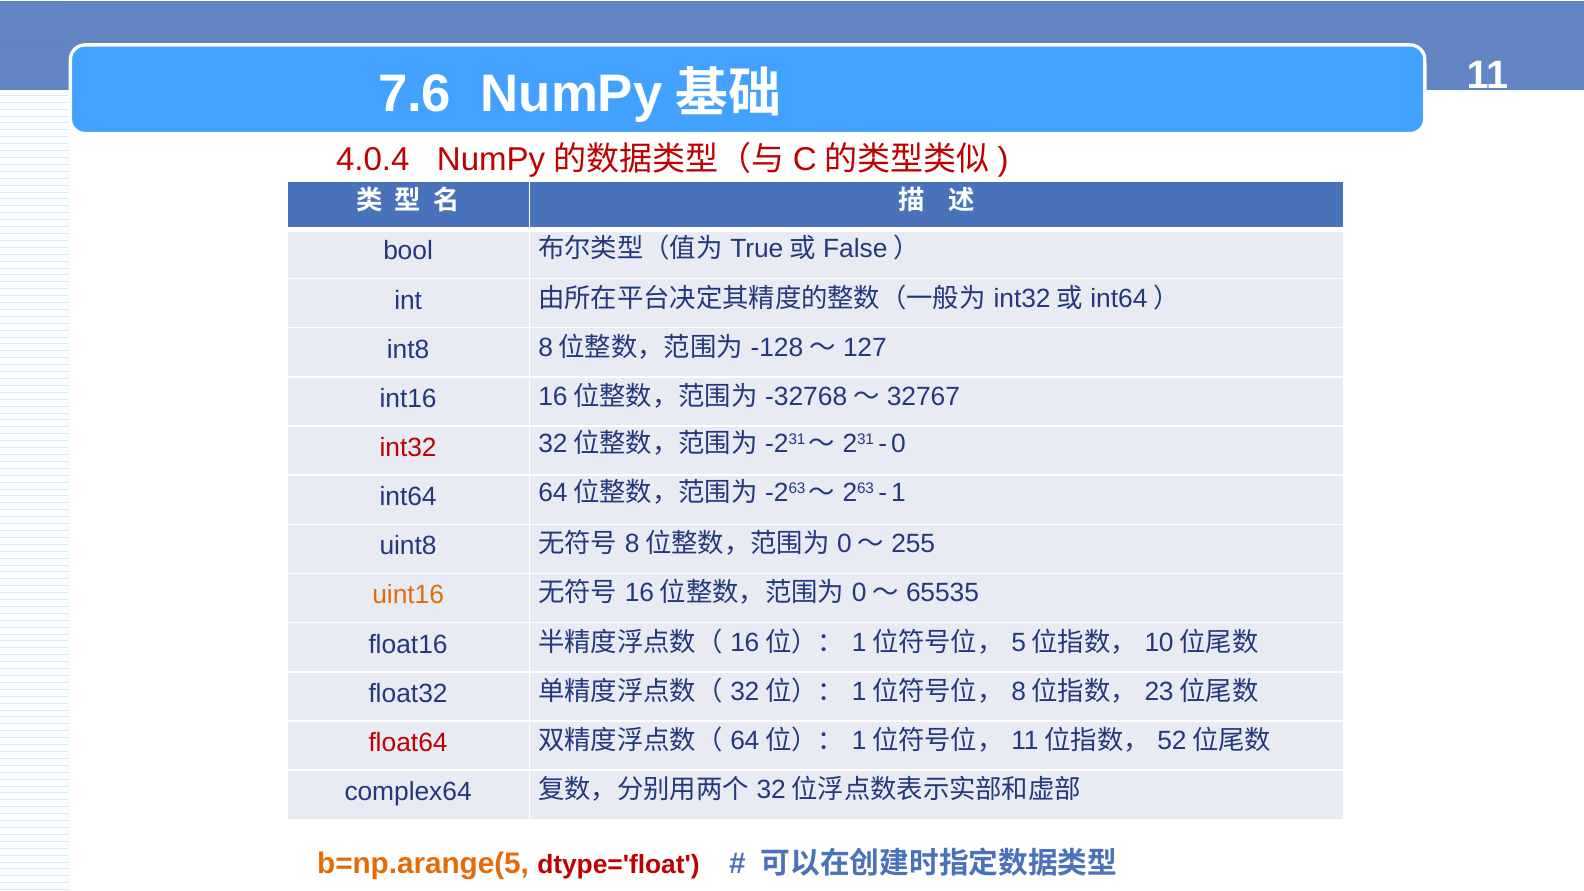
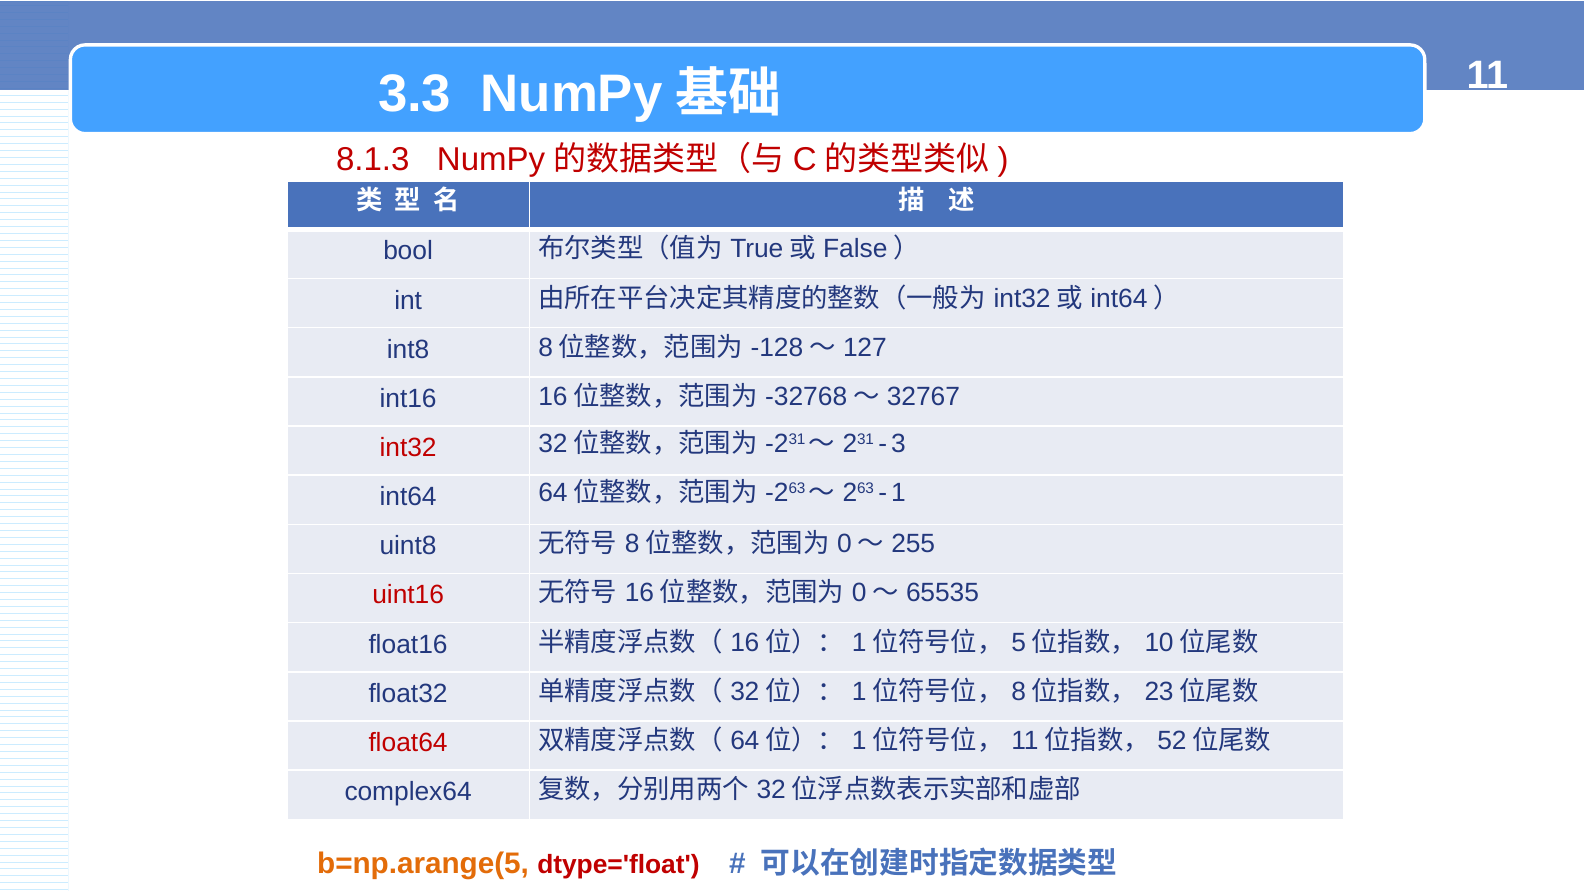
7.6: 7.6 -> 3.3
4.0.4: 4.0.4 -> 8.1.3
0: 0 -> 3
uint16 colour: orange -> red
